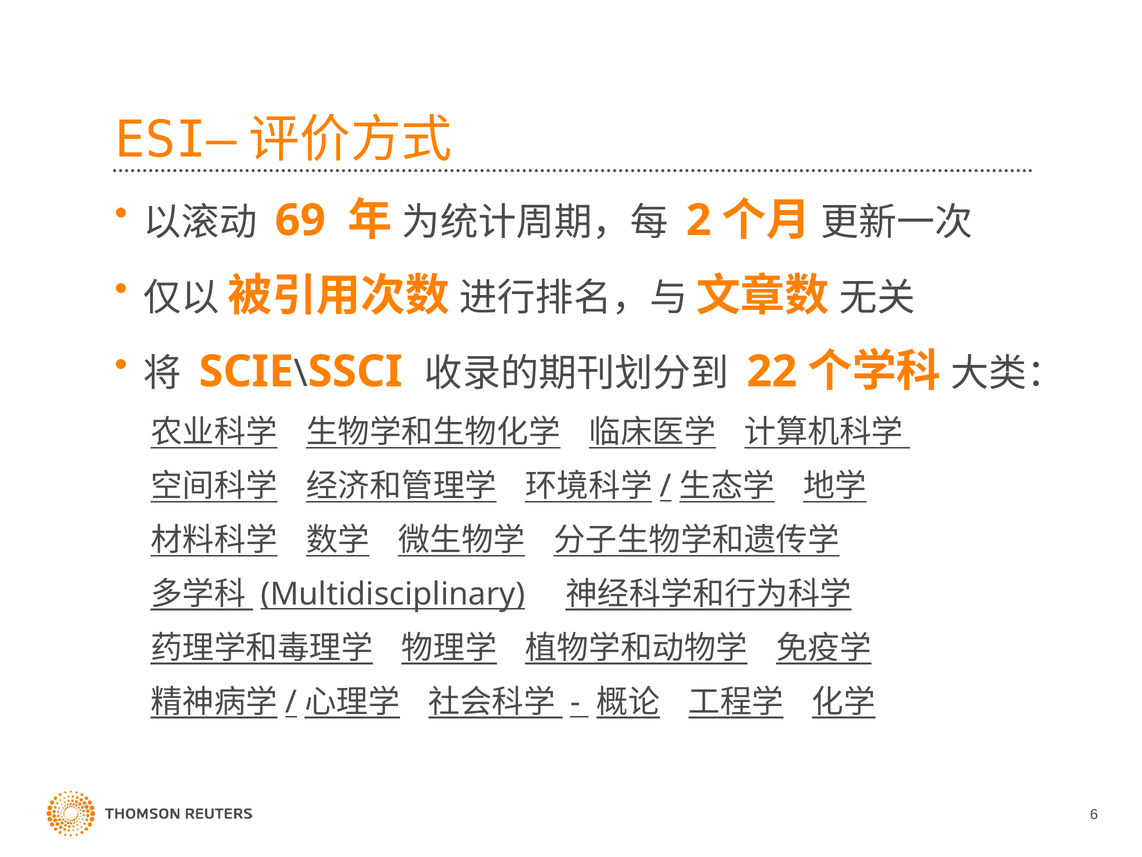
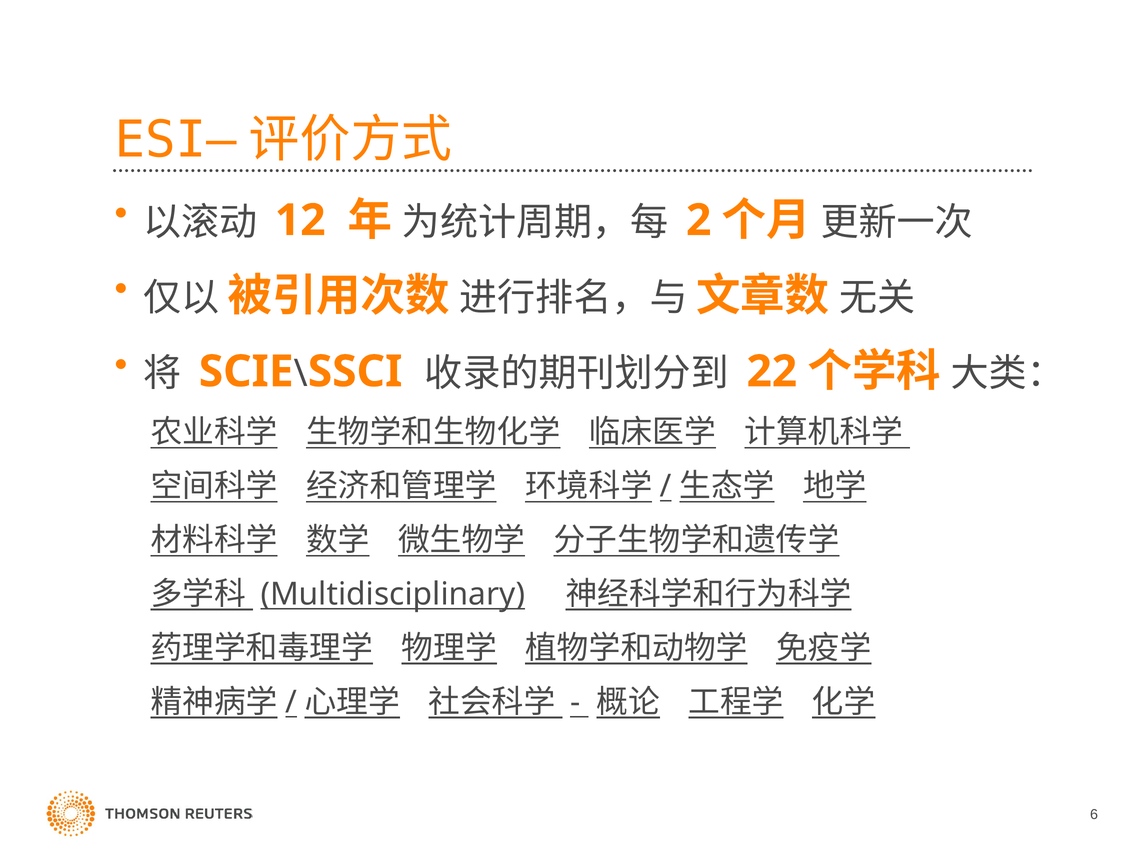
69: 69 -> 12
